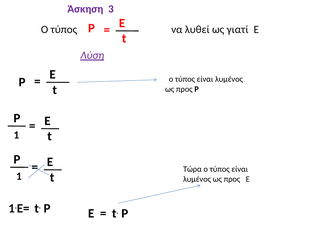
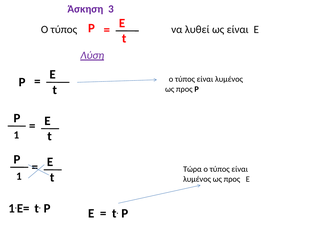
ως γιατί: γιατί -> είναι
